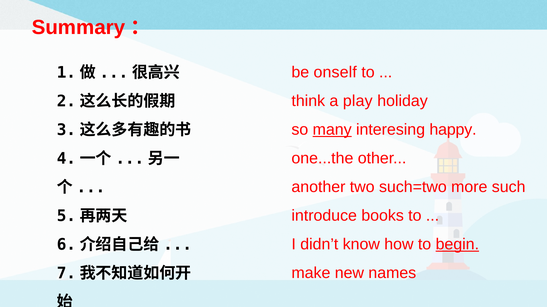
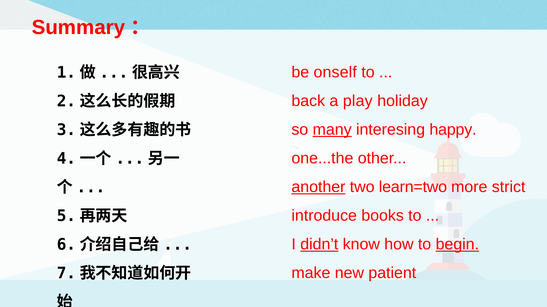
think: think -> back
another underline: none -> present
such=two: such=two -> learn=two
such: such -> strict
didn’t underline: none -> present
names: names -> patient
